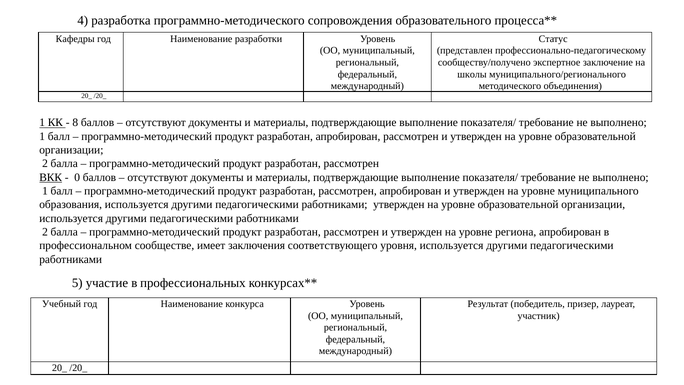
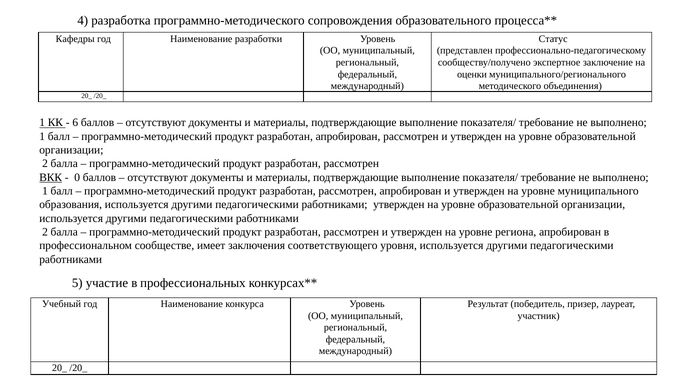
школы: школы -> оценки
8: 8 -> 6
